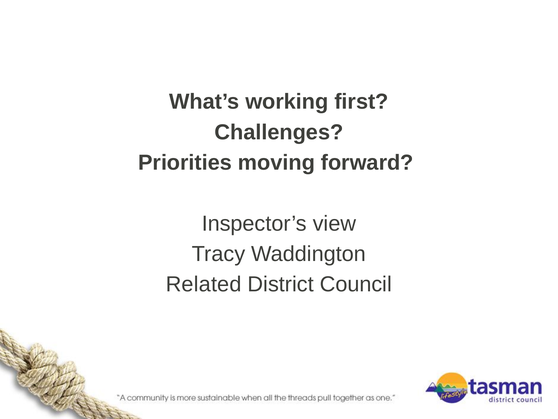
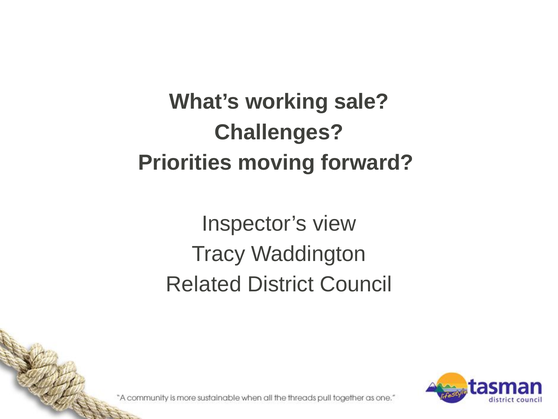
first: first -> sale
